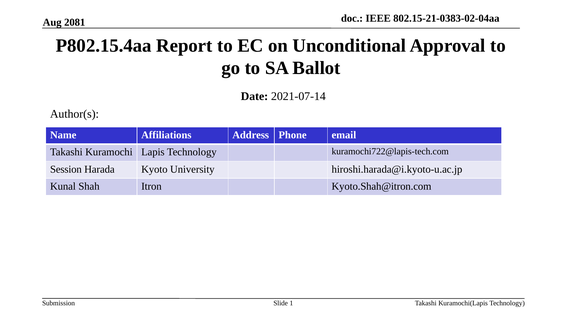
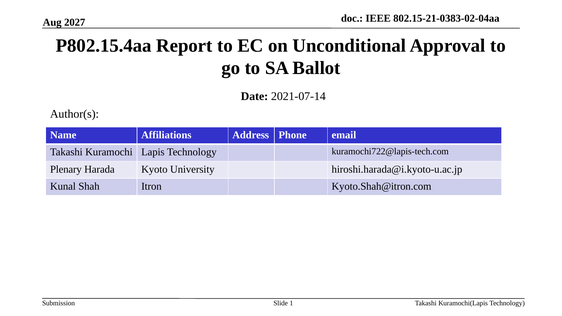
2081: 2081 -> 2027
Session: Session -> Plenary
